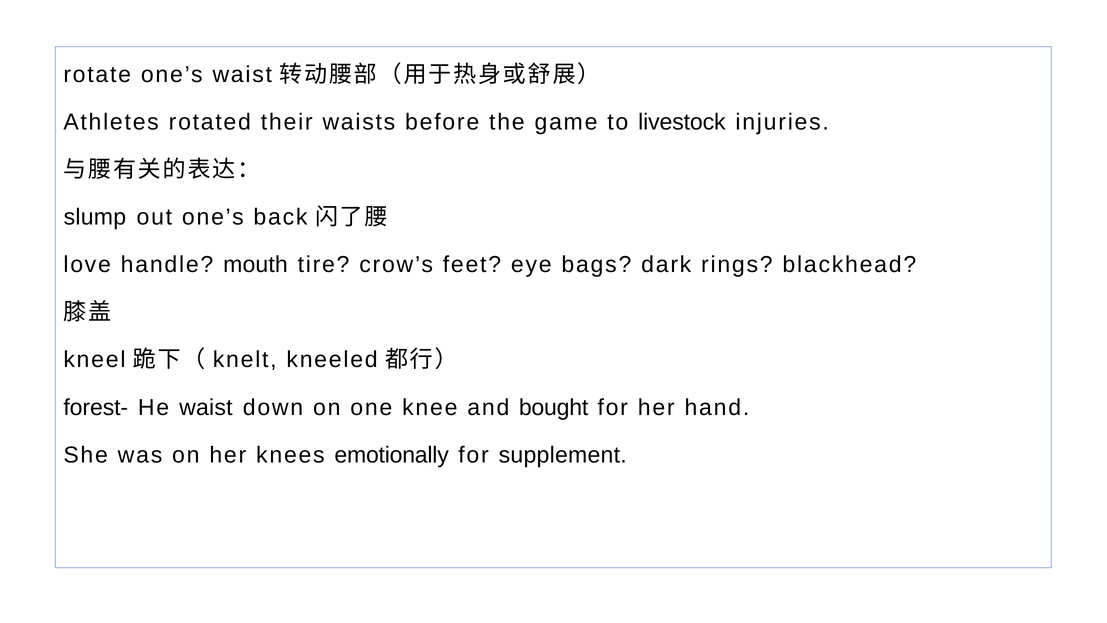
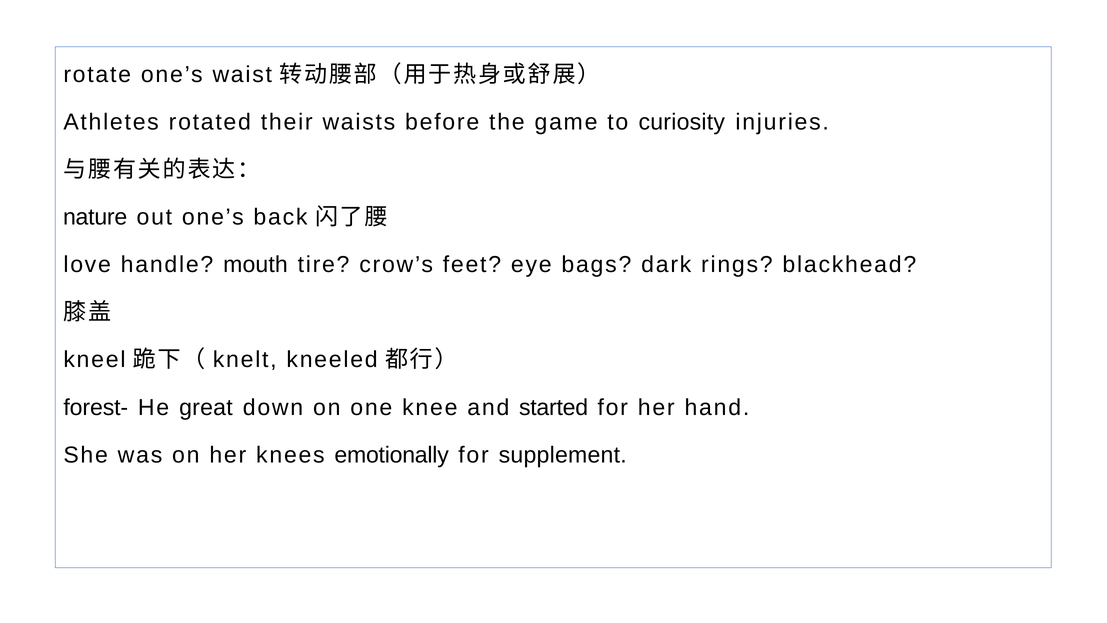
livestock: livestock -> curiosity
slump: slump -> nature
He waist: waist -> great
bought: bought -> started
